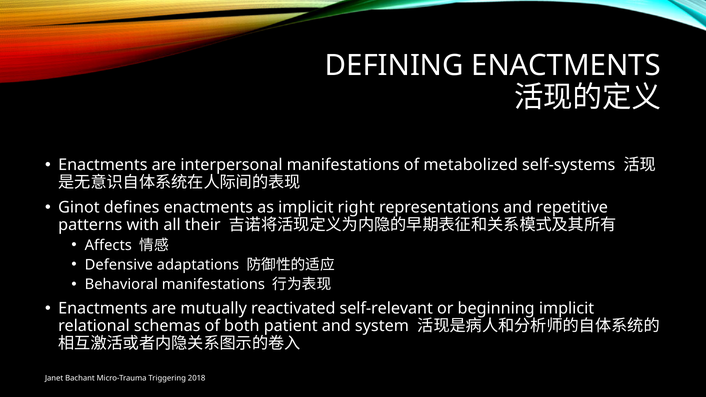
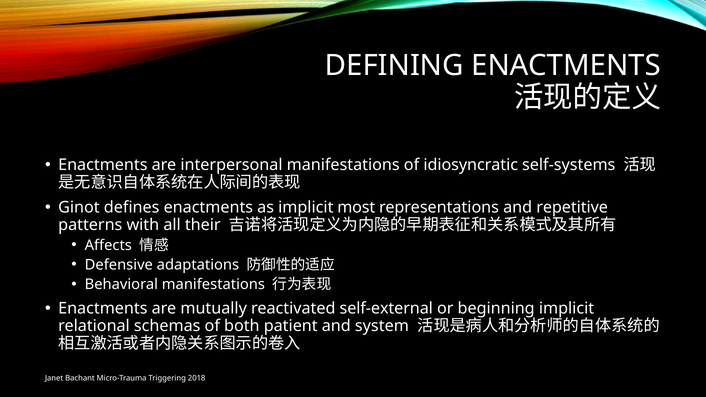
metabolized: metabolized -> idiosyncratic
right: right -> most
self-relevant: self-relevant -> self-external
